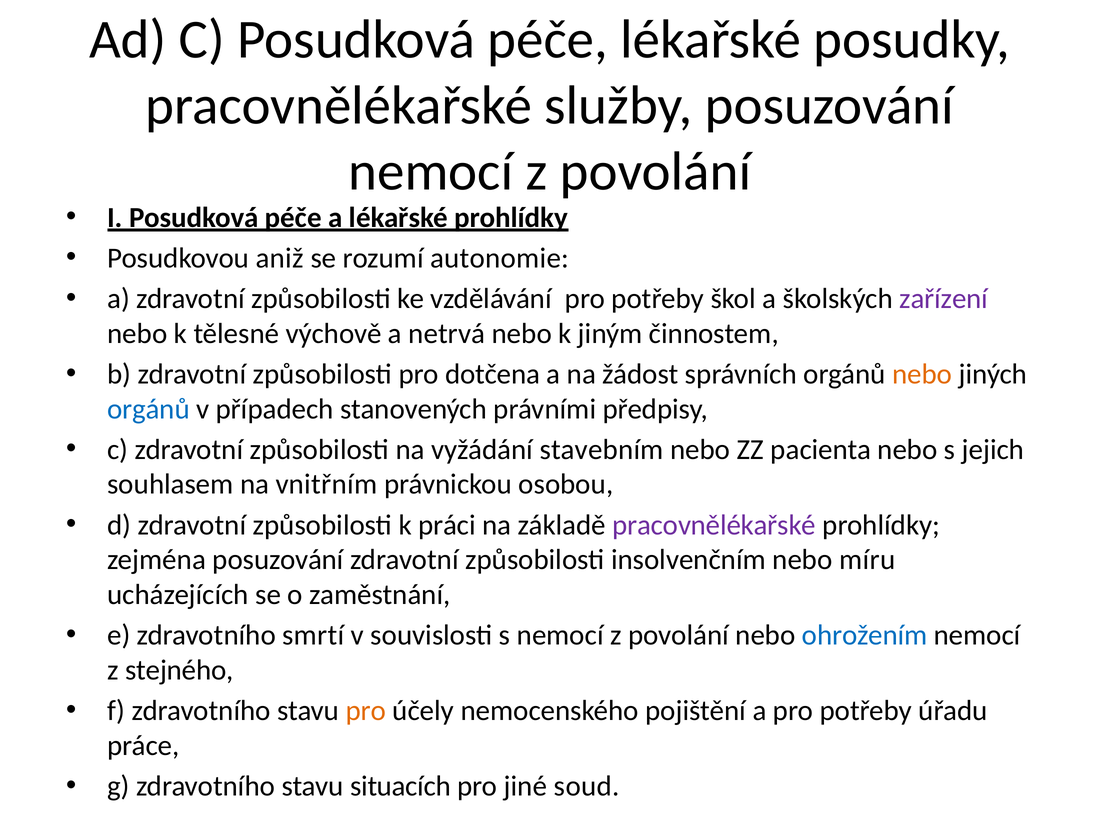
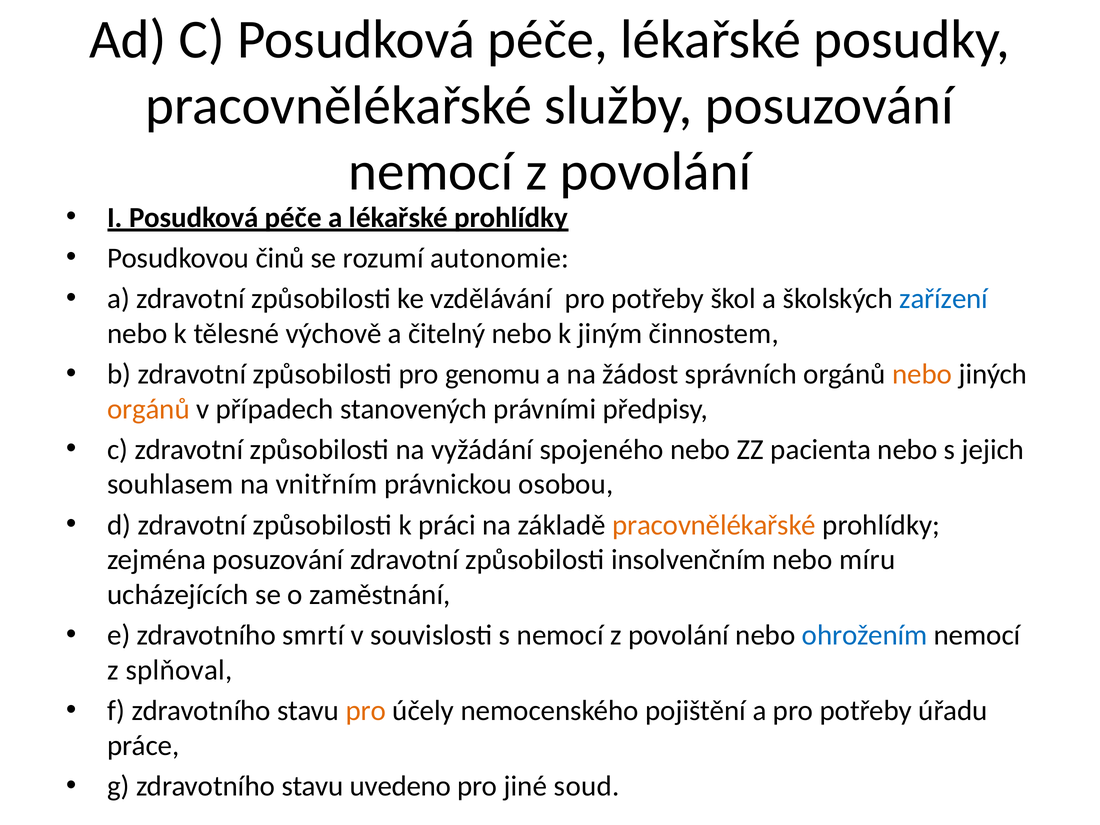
aniž: aniž -> činů
zařízení colour: purple -> blue
netrvá: netrvá -> čitelný
dotčena: dotčena -> genomu
orgánů at (149, 409) colour: blue -> orange
stavebním: stavebním -> spojeného
pracovnělékařské at (714, 525) colour: purple -> orange
stejného: stejného -> splňoval
situacích: situacích -> uvedeno
